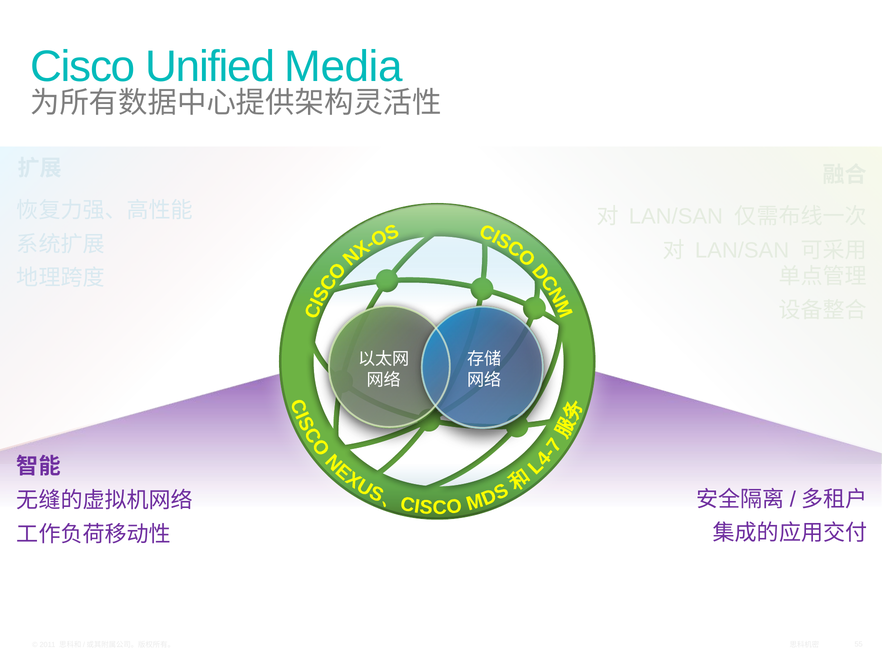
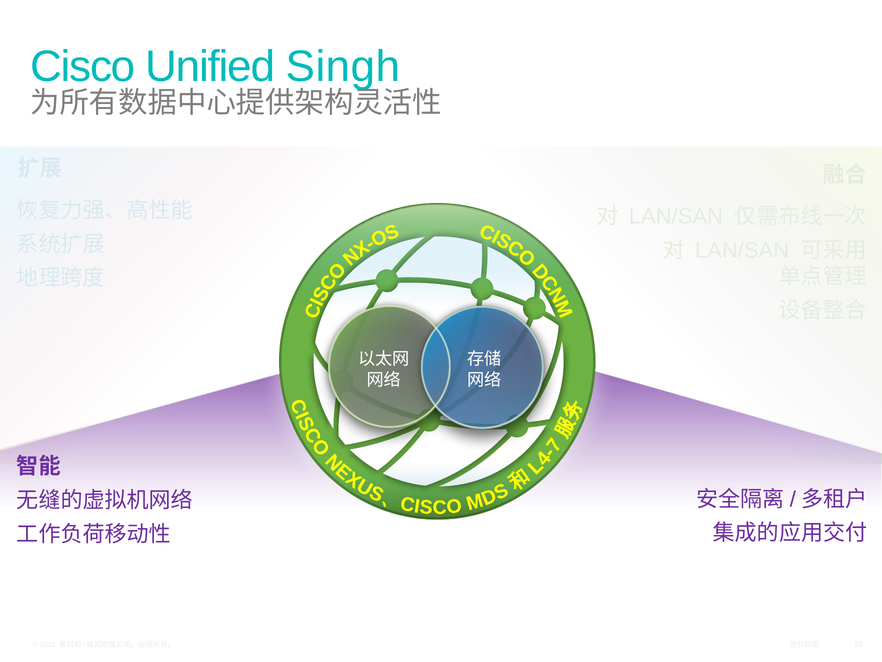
Media: Media -> Singh
